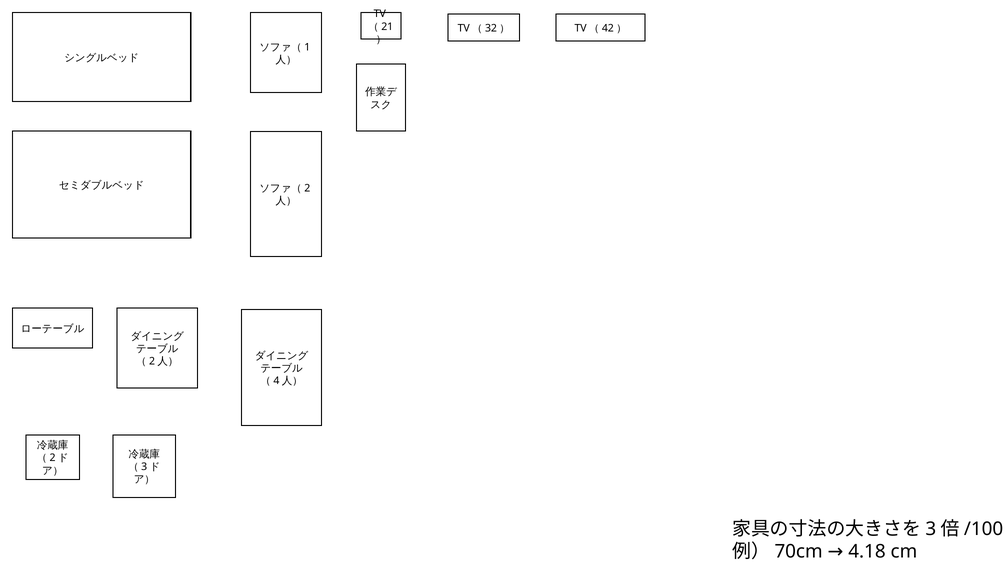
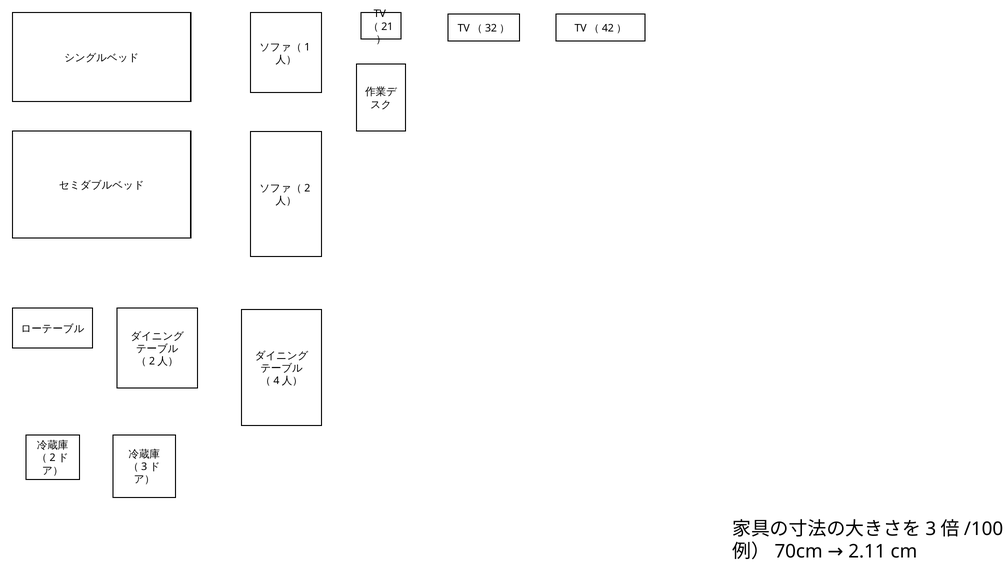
4.18: 4.18 -> 2.11
